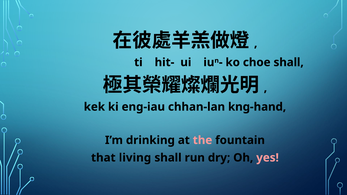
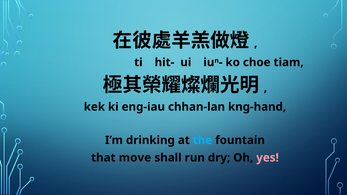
choe shall: shall -> tiam
the colour: pink -> light blue
living: living -> move
